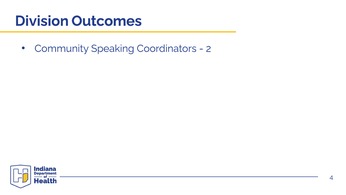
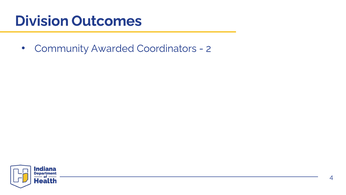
Speaking: Speaking -> Awarded
